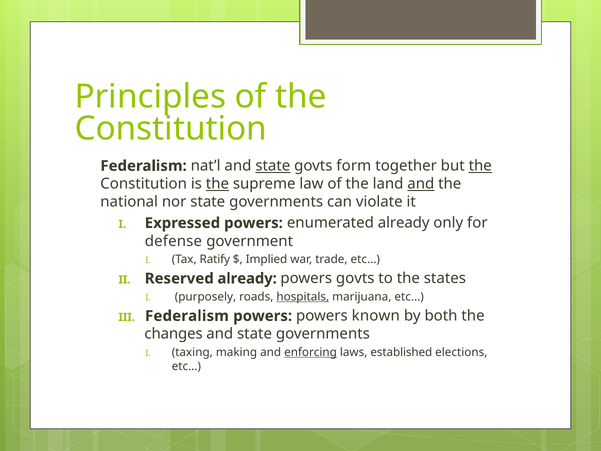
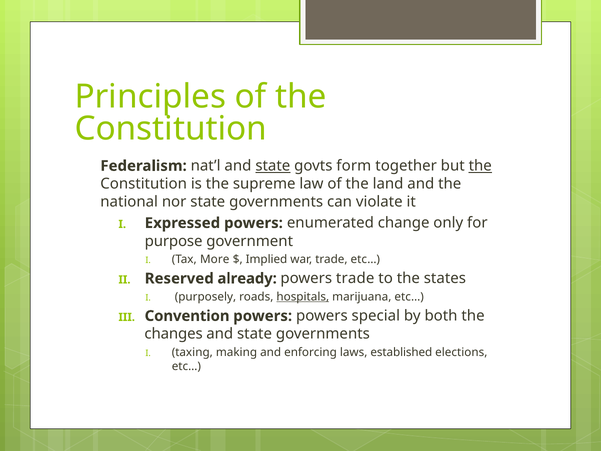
the at (217, 184) underline: present -> none
and at (421, 184) underline: present -> none
enumerated already: already -> change
defense: defense -> purpose
Ratify: Ratify -> More
powers govts: govts -> trade
Federalism at (187, 316): Federalism -> Convention
known: known -> special
enforcing underline: present -> none
